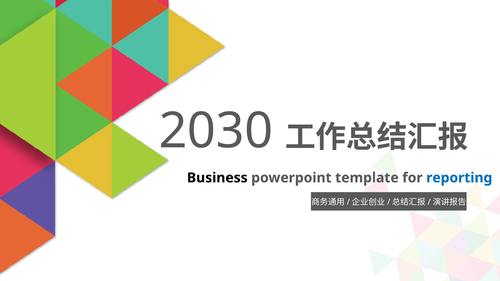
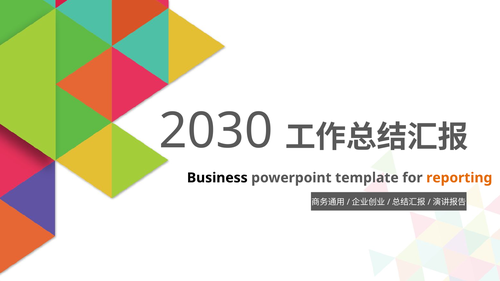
reporting colour: blue -> orange
